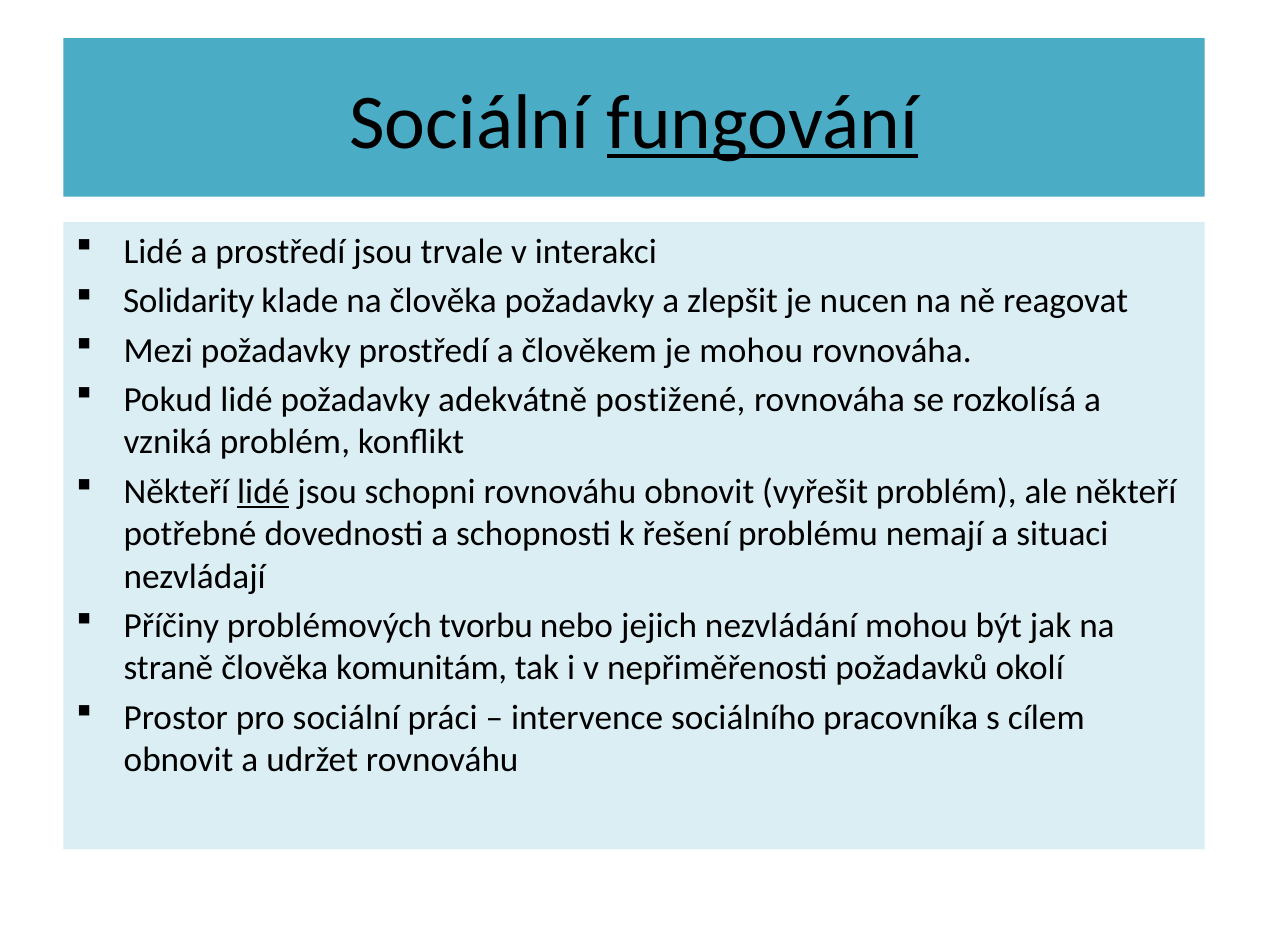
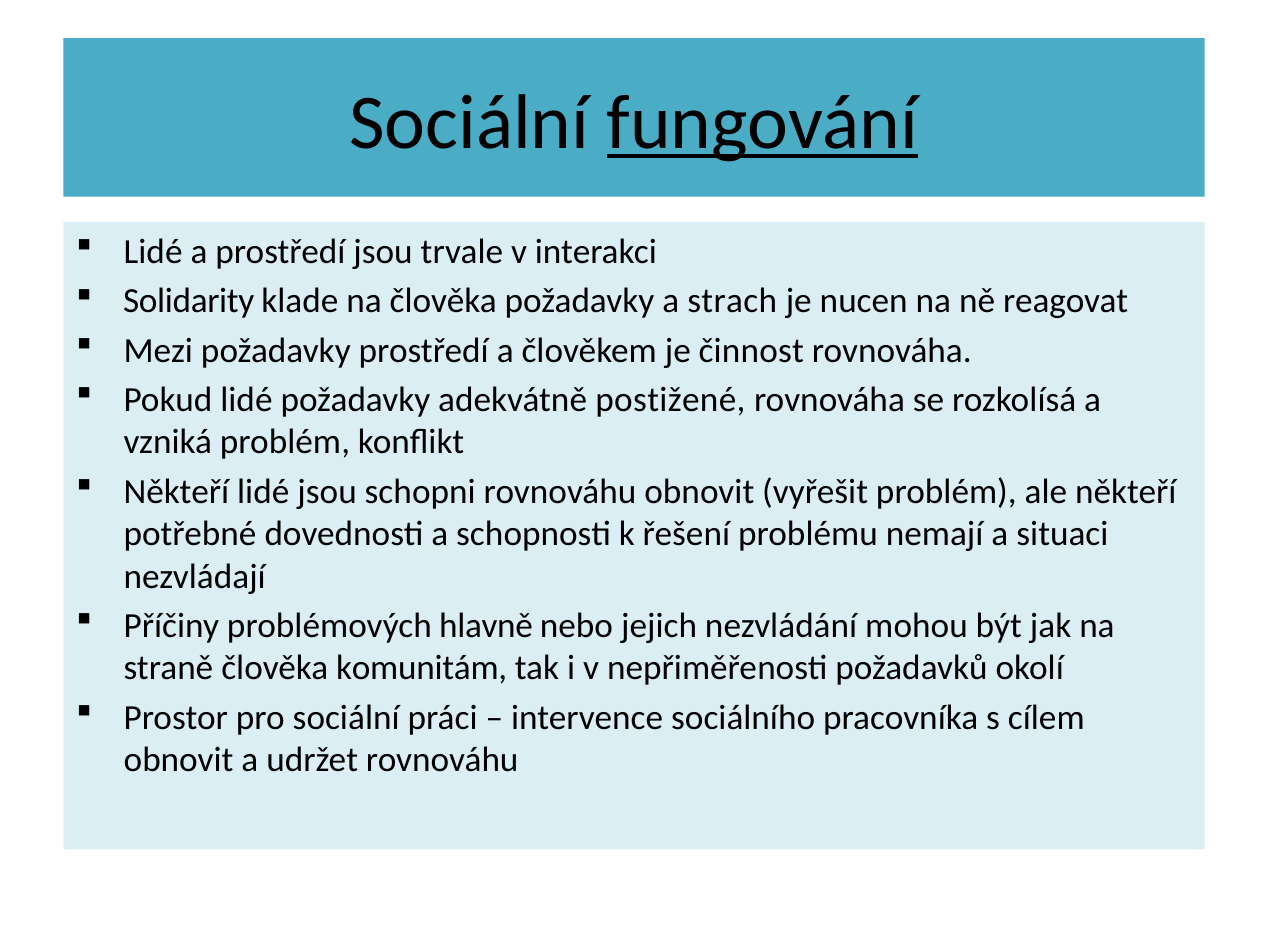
zlepšit: zlepšit -> strach
je mohou: mohou -> činnost
lidé at (263, 492) underline: present -> none
tvorbu: tvorbu -> hlavně
